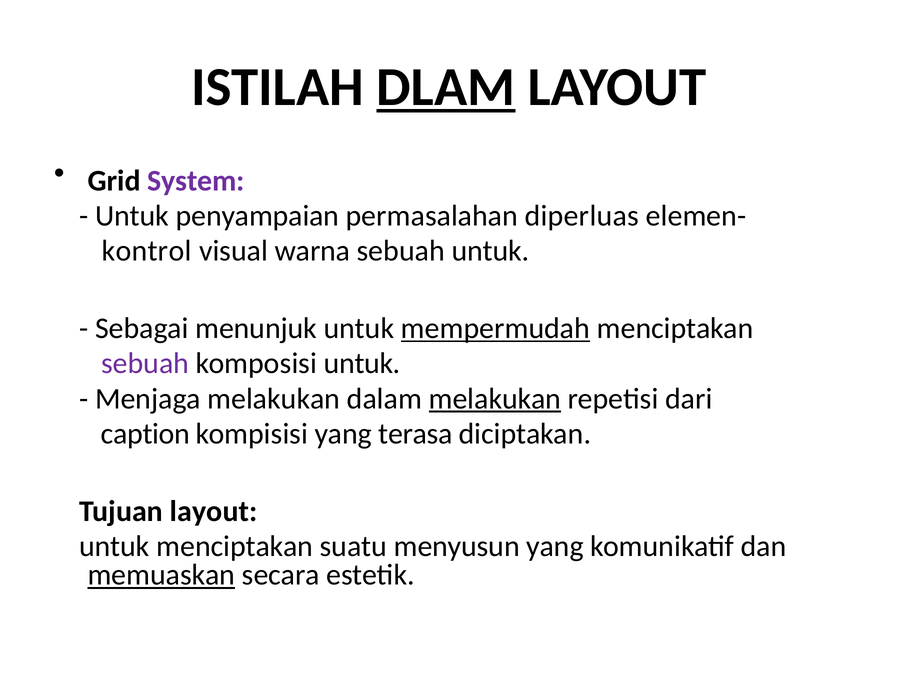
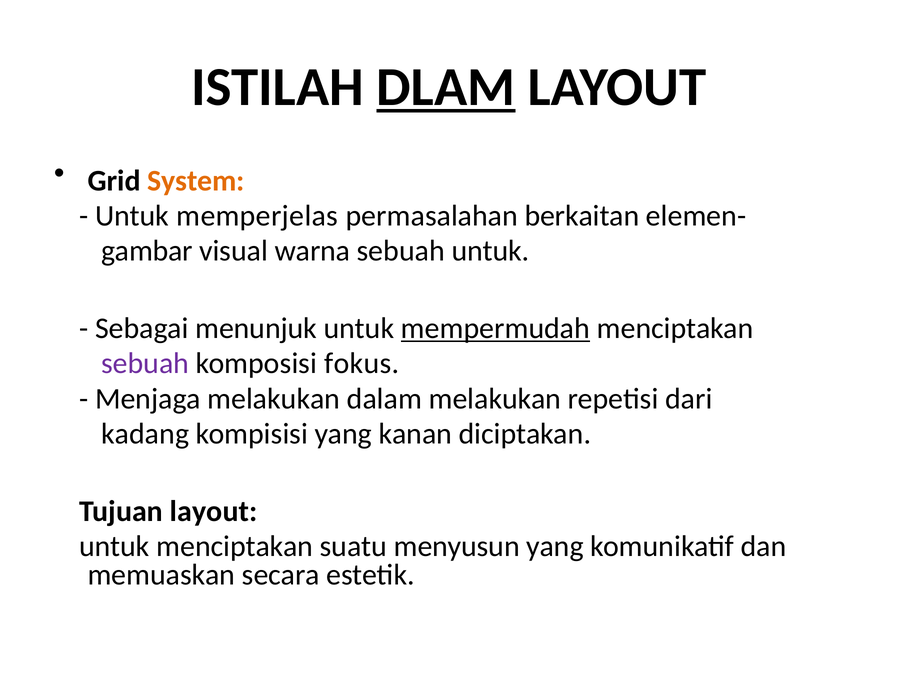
System colour: purple -> orange
penyampaian: penyampaian -> memperjelas
diperluas: diperluas -> berkaitan
kontrol: kontrol -> gambar
komposisi untuk: untuk -> fokus
melakukan at (495, 398) underline: present -> none
caption: caption -> kadang
terasa: terasa -> kanan
memuaskan underline: present -> none
